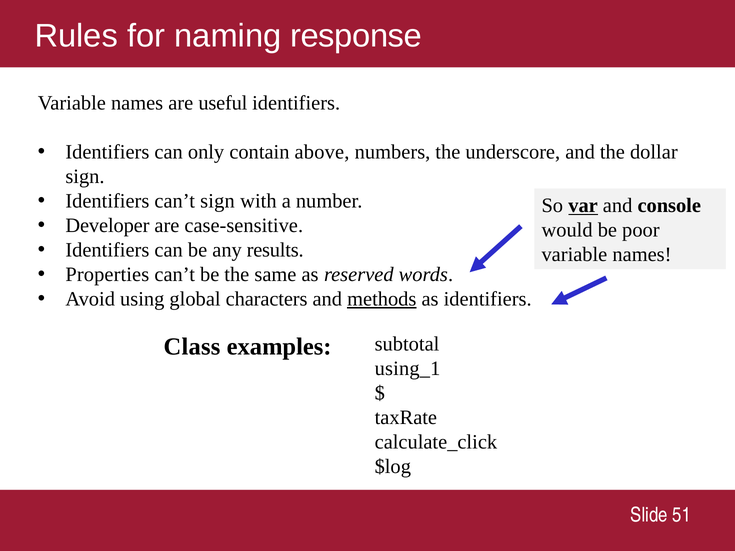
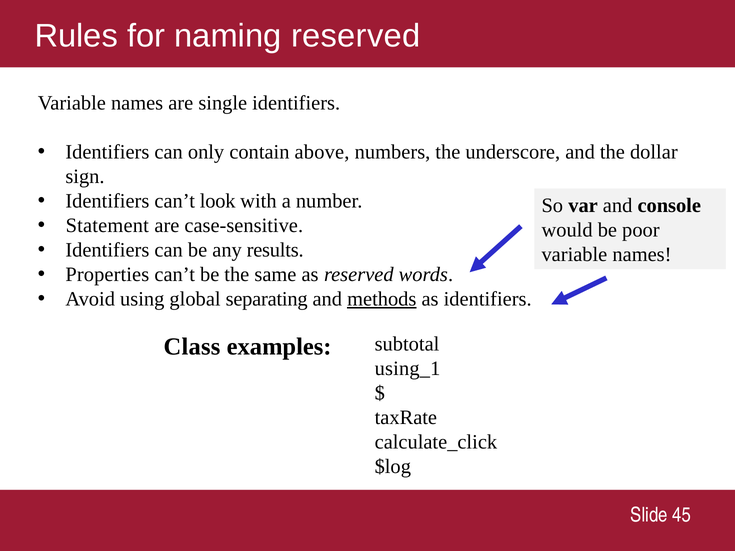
naming response: response -> reserved
useful: useful -> single
can’t sign: sign -> look
var underline: present -> none
Developer: Developer -> Statement
characters: characters -> separating
51: 51 -> 45
